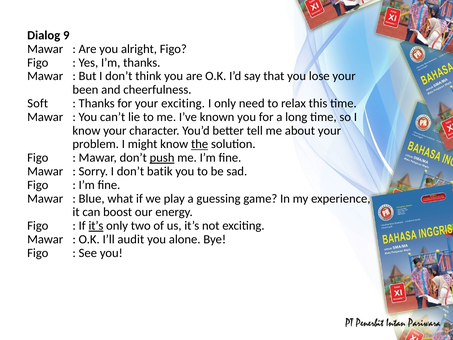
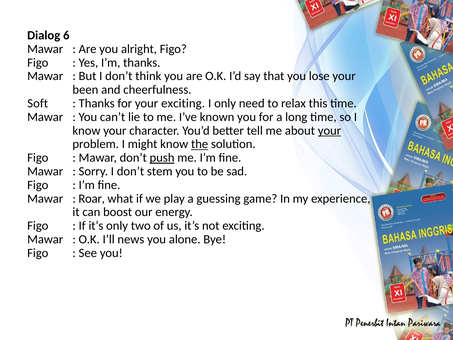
9: 9 -> 6
your at (329, 130) underline: none -> present
batik: batik -> stem
Blue: Blue -> Roar
it’s at (96, 226) underline: present -> none
audit: audit -> news
